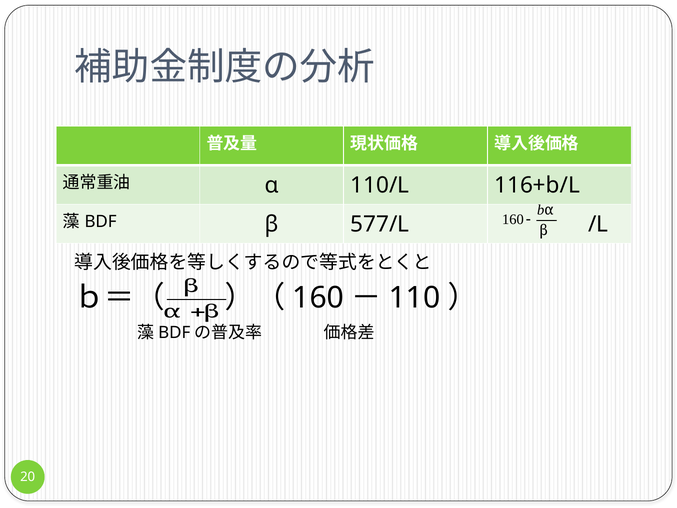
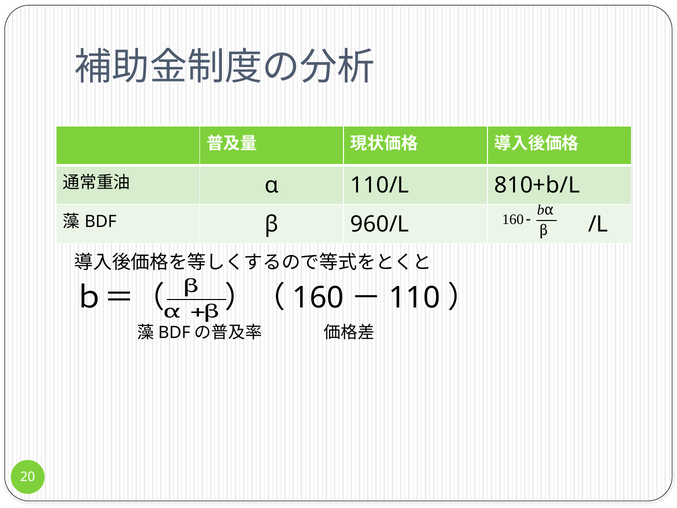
116+b/L: 116+b/L -> 810+b/L
577/L: 577/L -> 960/L
